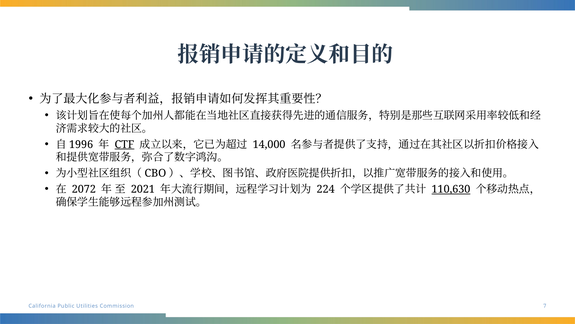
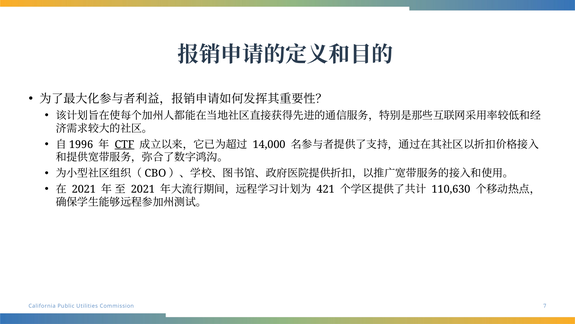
2072 at (84, 189): 2072 -> 2021
224: 224 -> 421
110,630 underline: present -> none
